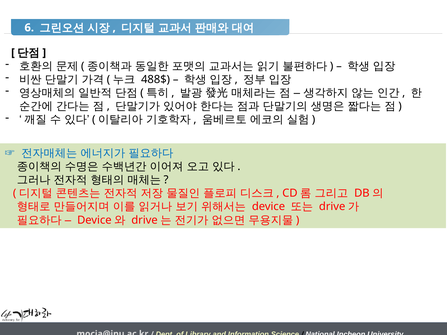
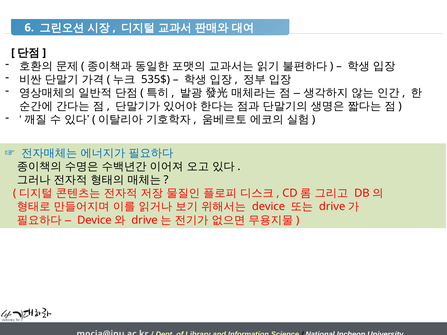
488$: 488$ -> 535$
